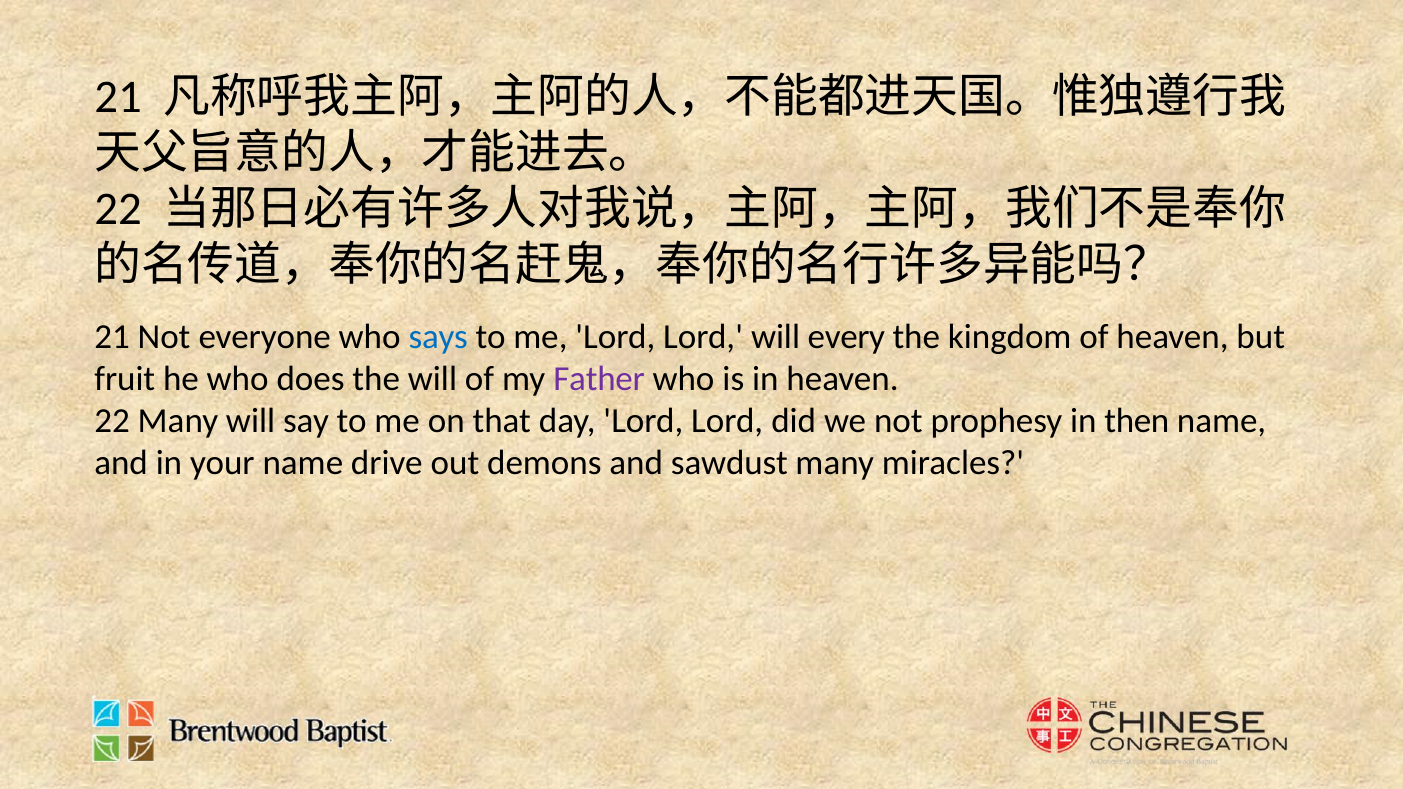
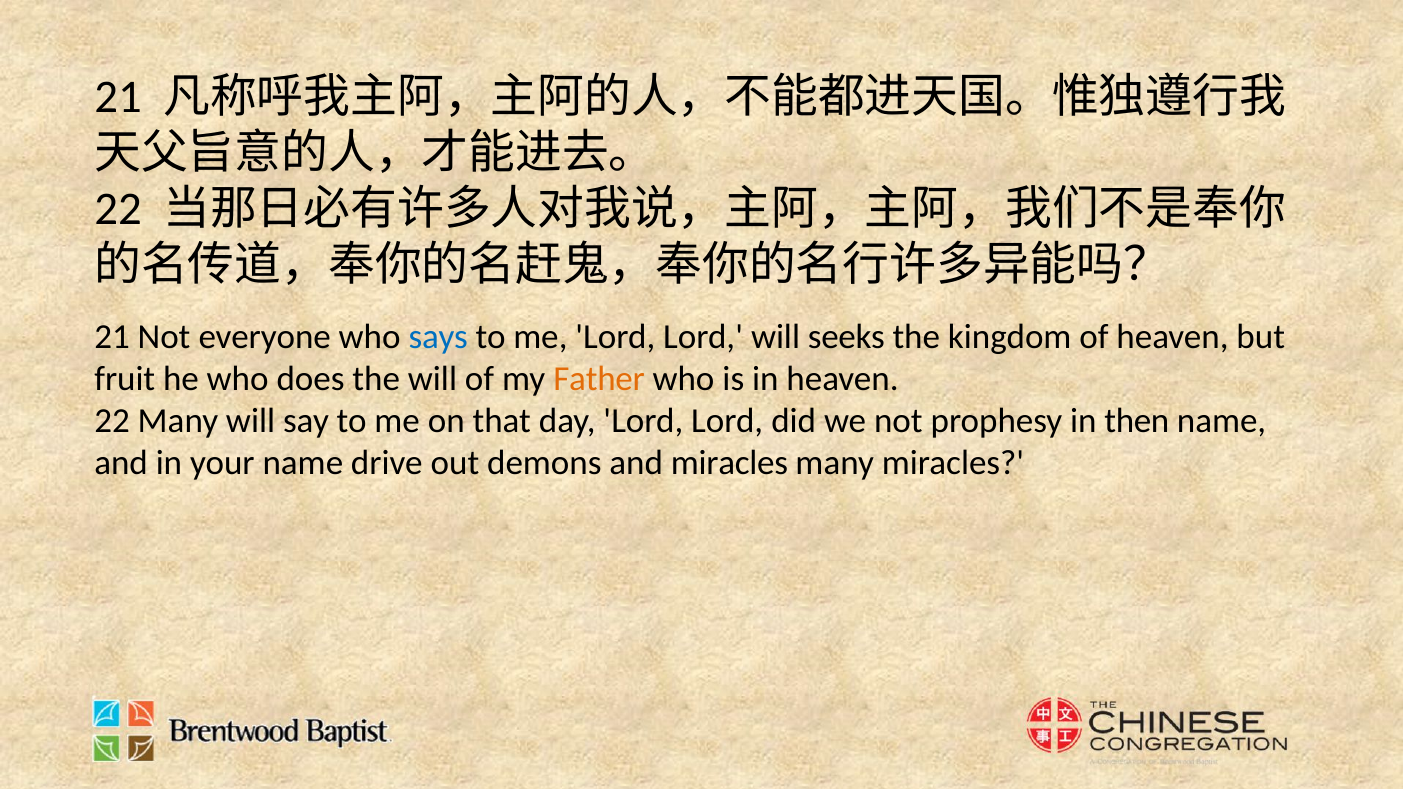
every: every -> seeks
Father colour: purple -> orange
and sawdust: sawdust -> miracles
